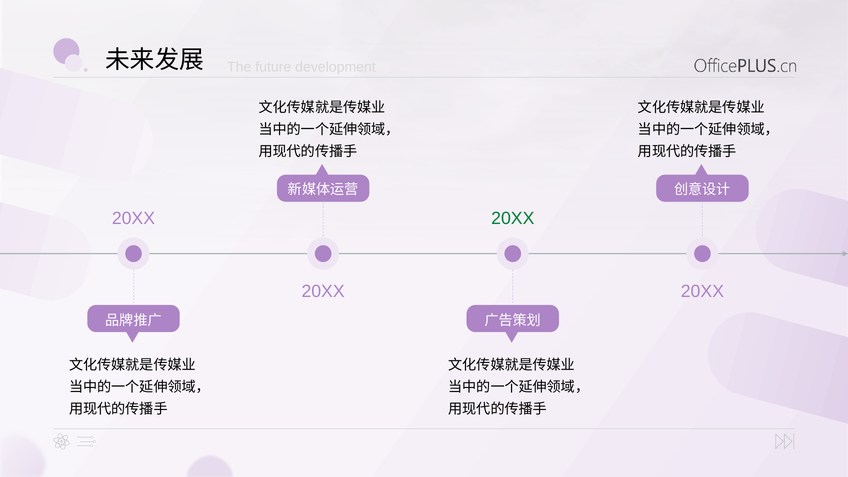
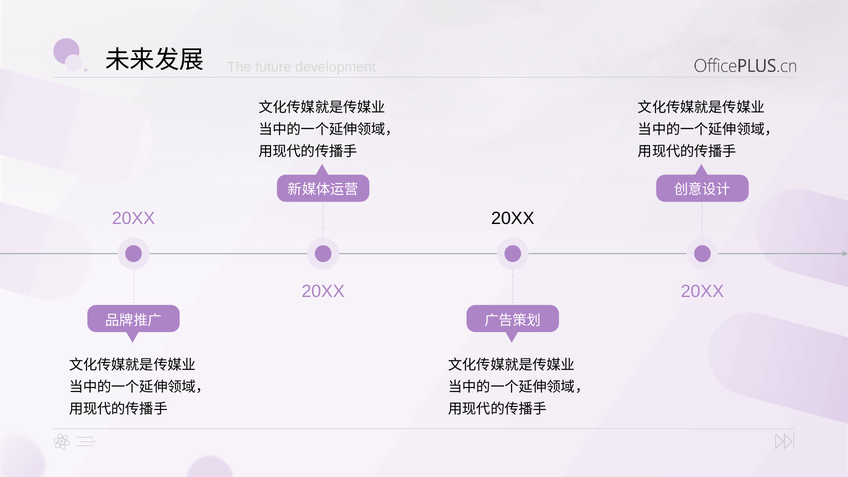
20XX at (513, 218) colour: green -> black
